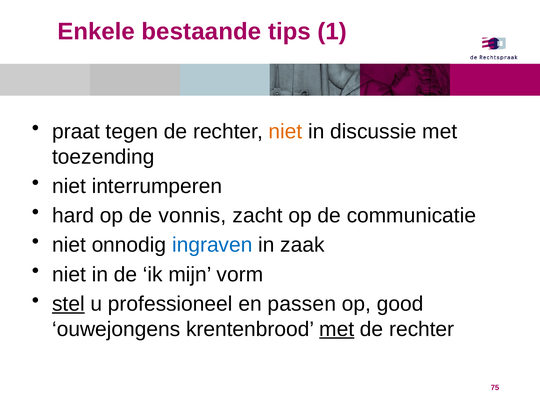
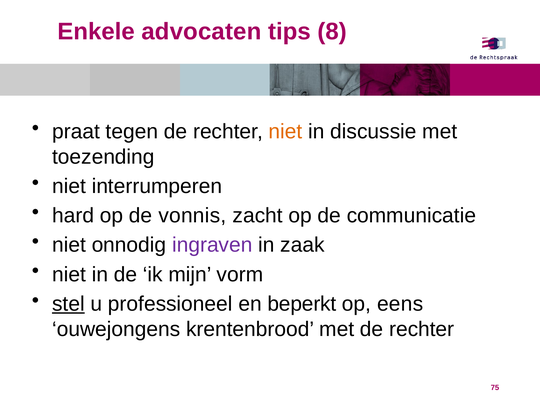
bestaande: bestaande -> advocaten
1: 1 -> 8
ingraven colour: blue -> purple
passen: passen -> beperkt
good: good -> eens
met at (337, 329) underline: present -> none
